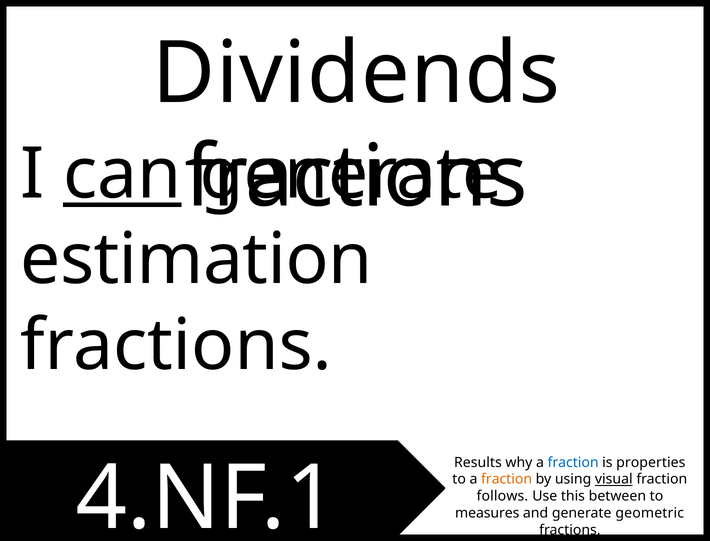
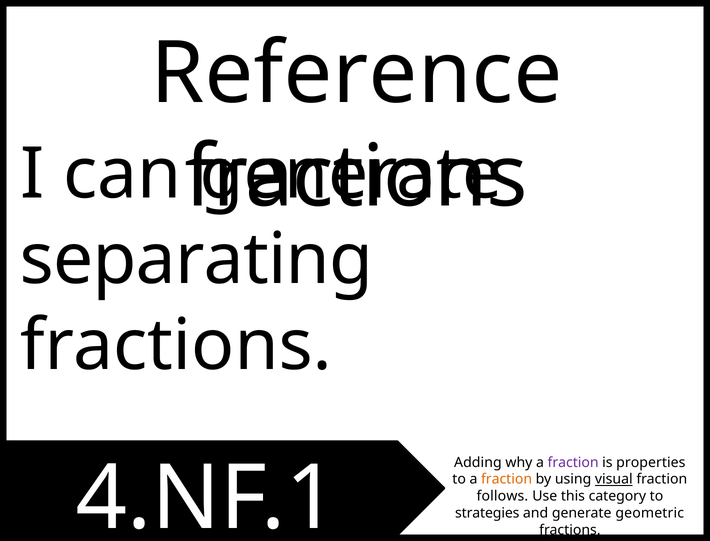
Dividends: Dividends -> Reference
can underline: present -> none
estimation: estimation -> separating
Results: Results -> Adding
fraction at (573, 462) colour: blue -> purple
between: between -> category
measures: measures -> strategies
